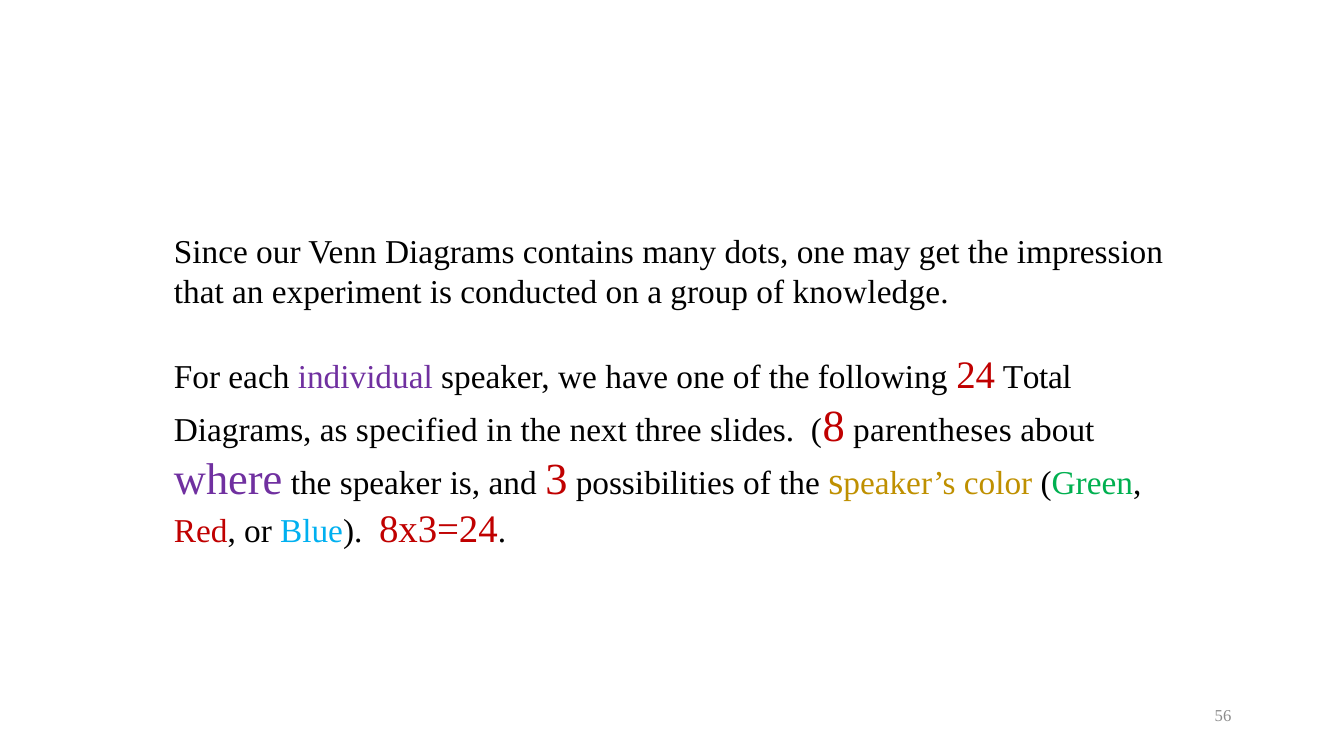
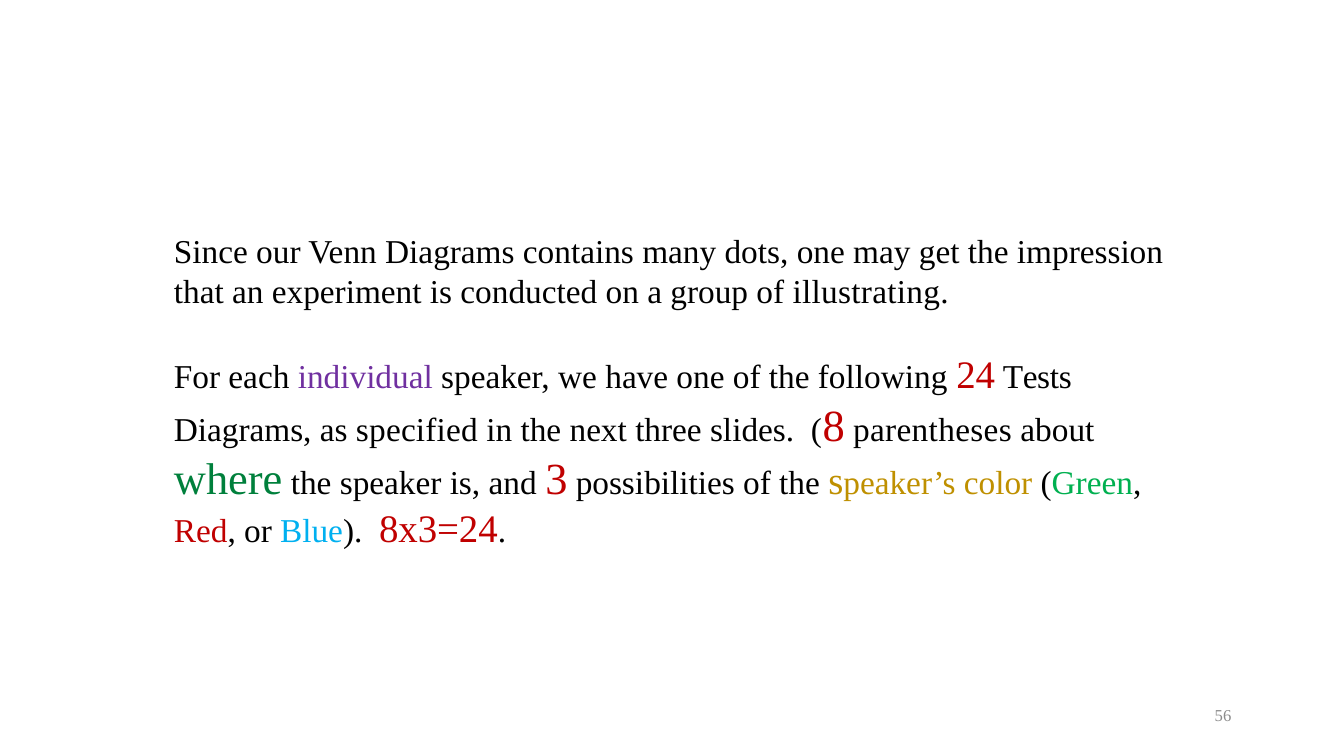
knowledge: knowledge -> illustrating
Total: Total -> Tests
where colour: purple -> green
